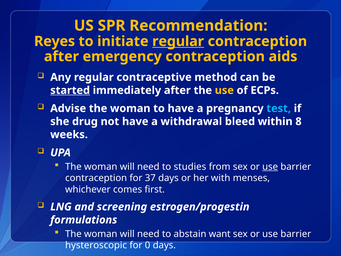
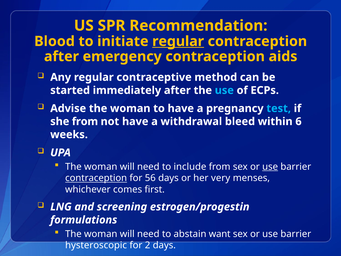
Reyes: Reyes -> Blood
started underline: present -> none
use at (224, 90) colour: yellow -> light blue
she drug: drug -> from
8: 8 -> 6
studies: studies -> include
contraception at (96, 178) underline: none -> present
37: 37 -> 56
with: with -> very
0: 0 -> 2
